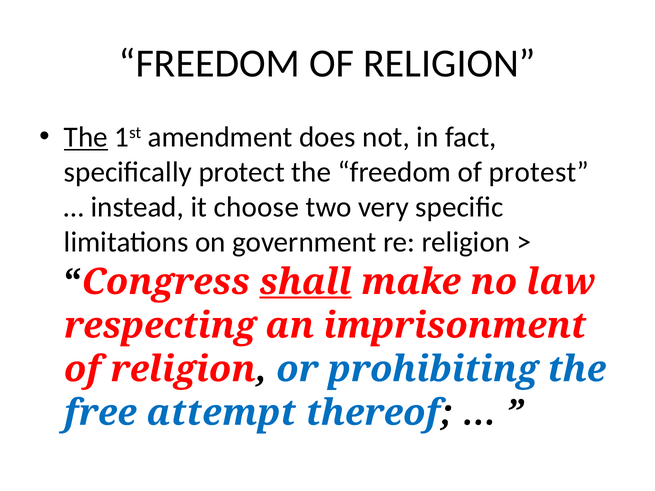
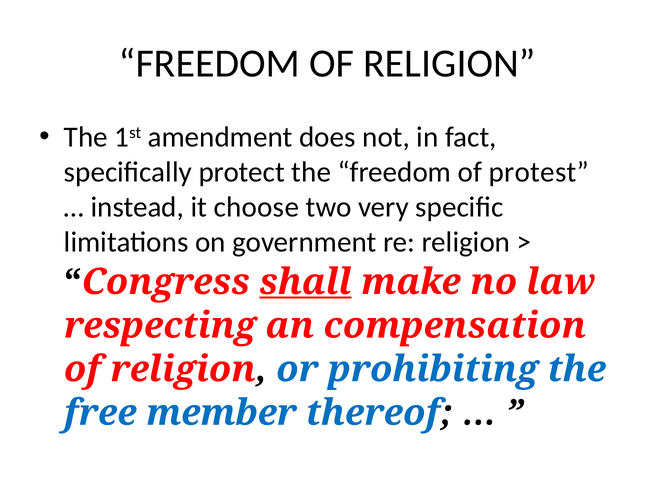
The at (86, 137) underline: present -> none
imprisonment: imprisonment -> compensation
attempt: attempt -> member
